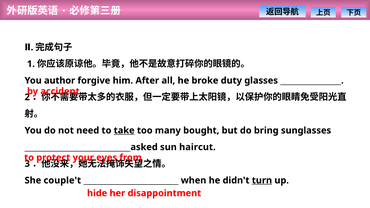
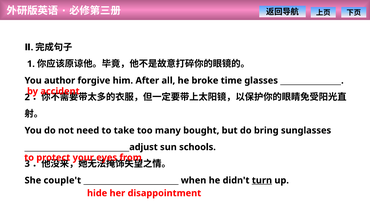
duty: duty -> time
take underline: present -> none
____________________________asked: ____________________________asked -> ____________________________adjust
haircut: haircut -> schools
